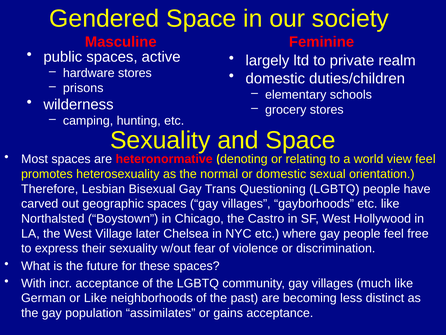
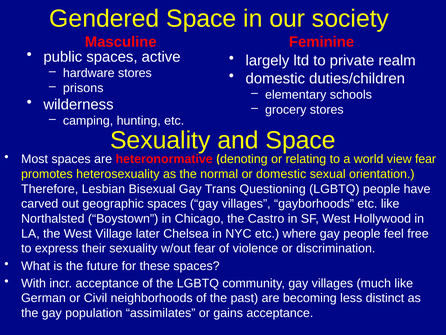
view feel: feel -> fear
or Like: Like -> Civil
